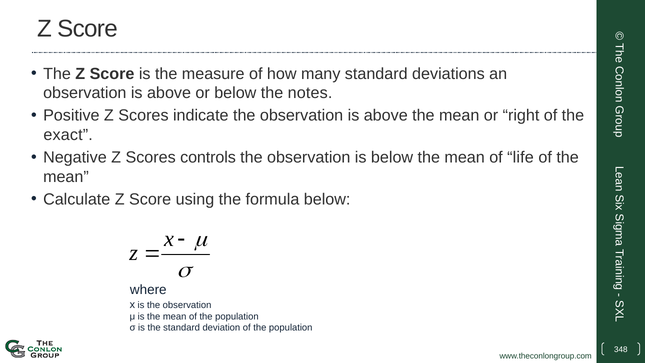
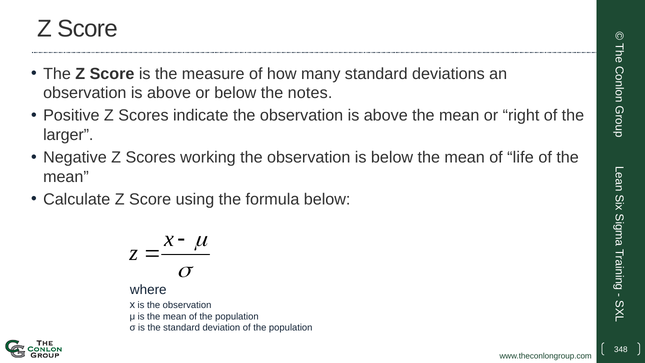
exact: exact -> larger
controls: controls -> working
